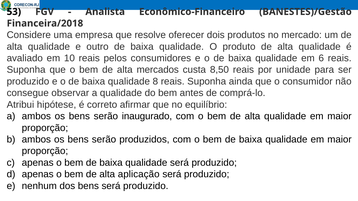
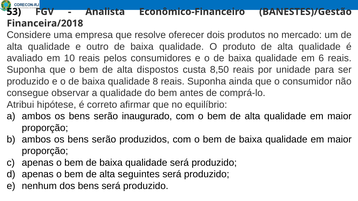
mercados: mercados -> dispostos
aplicação: aplicação -> seguintes
